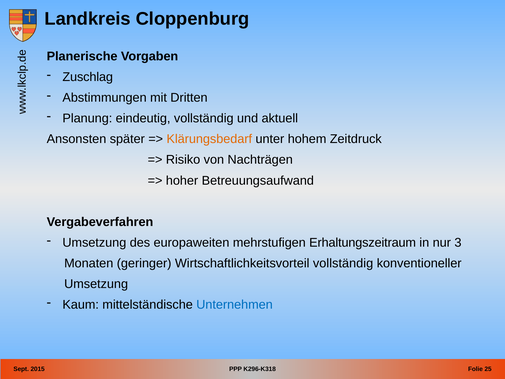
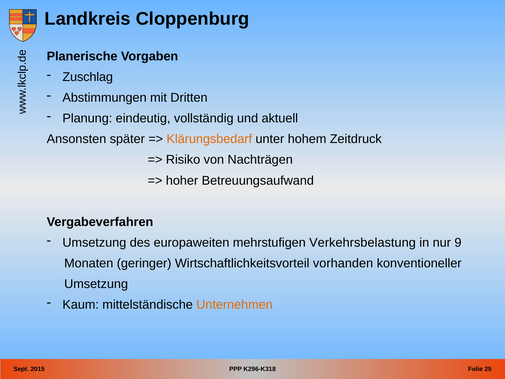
Erhaltungszeitraum: Erhaltungszeitraum -> Verkehrsbelastung
3: 3 -> 9
Wirtschaftlichkeitsvorteil vollständig: vollständig -> vorhanden
Unternehmen colour: blue -> orange
